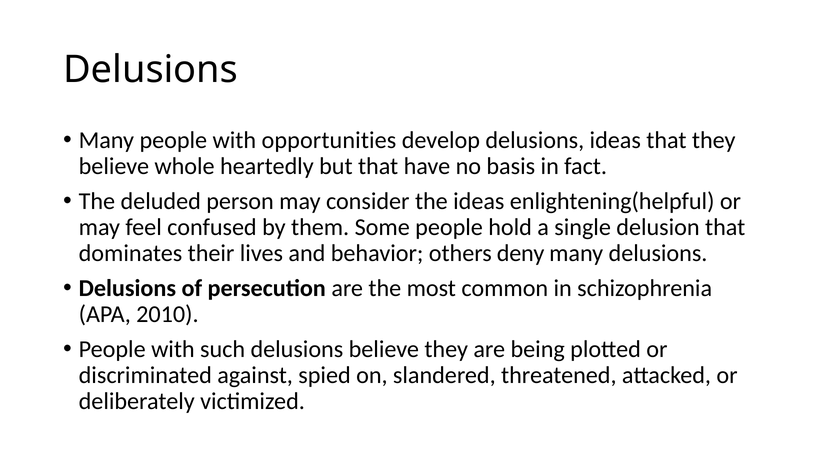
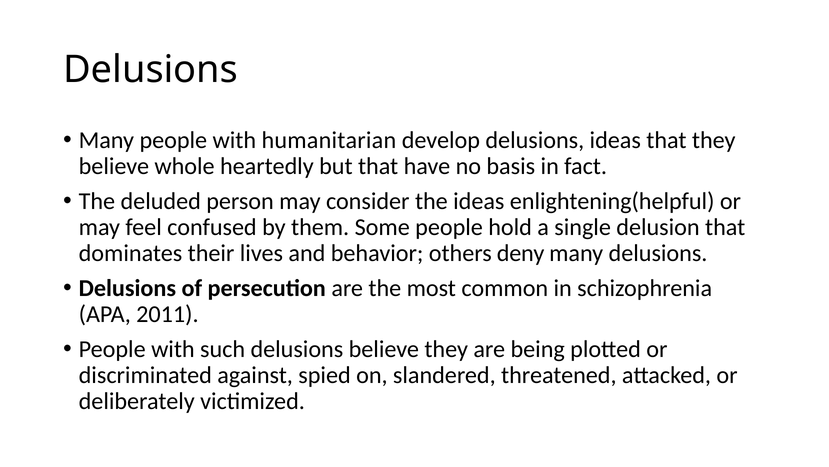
opportunities: opportunities -> humanitarian
2010: 2010 -> 2011
